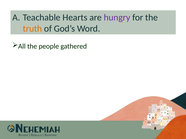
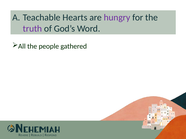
truth colour: orange -> purple
